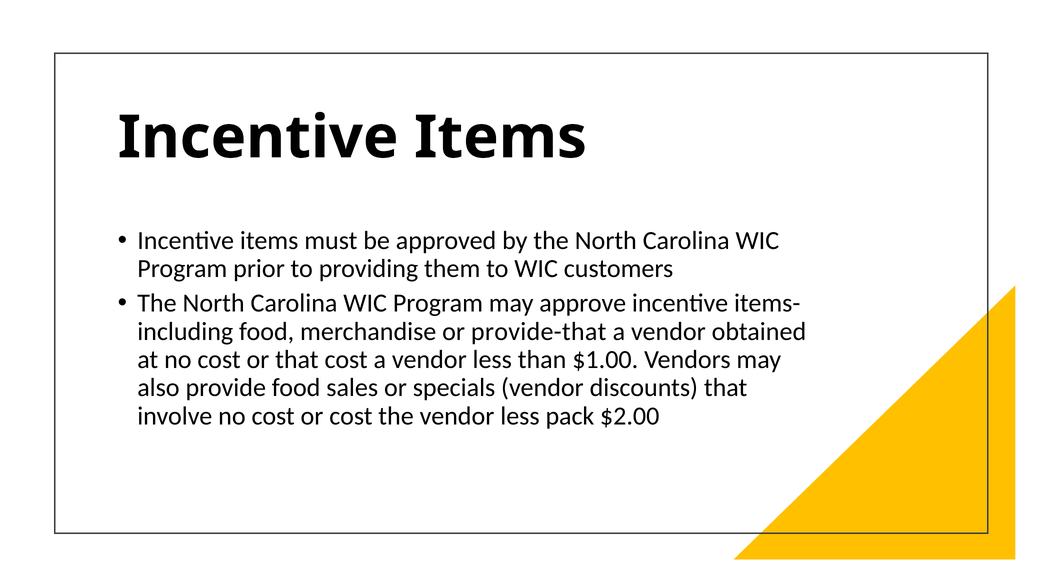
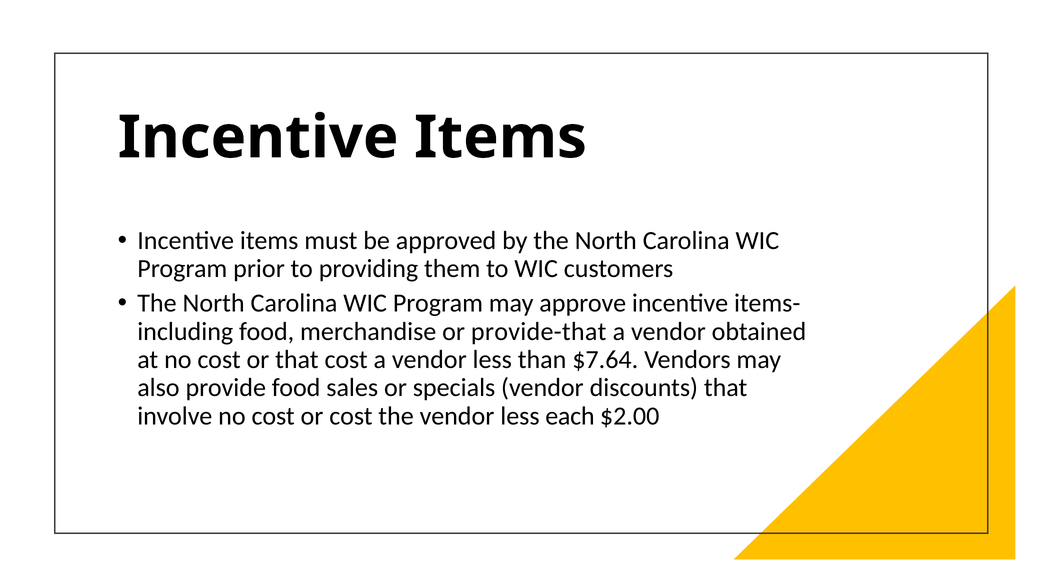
$1.00: $1.00 -> $7.64
pack: pack -> each
